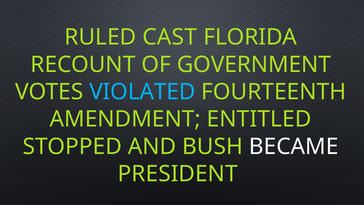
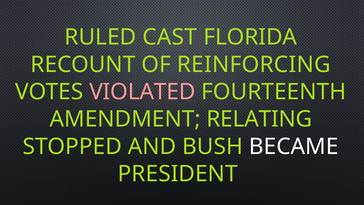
GOVERNMENT: GOVERNMENT -> REINFORCING
VIOLATED colour: light blue -> pink
ENTITLED: ENTITLED -> RELATING
